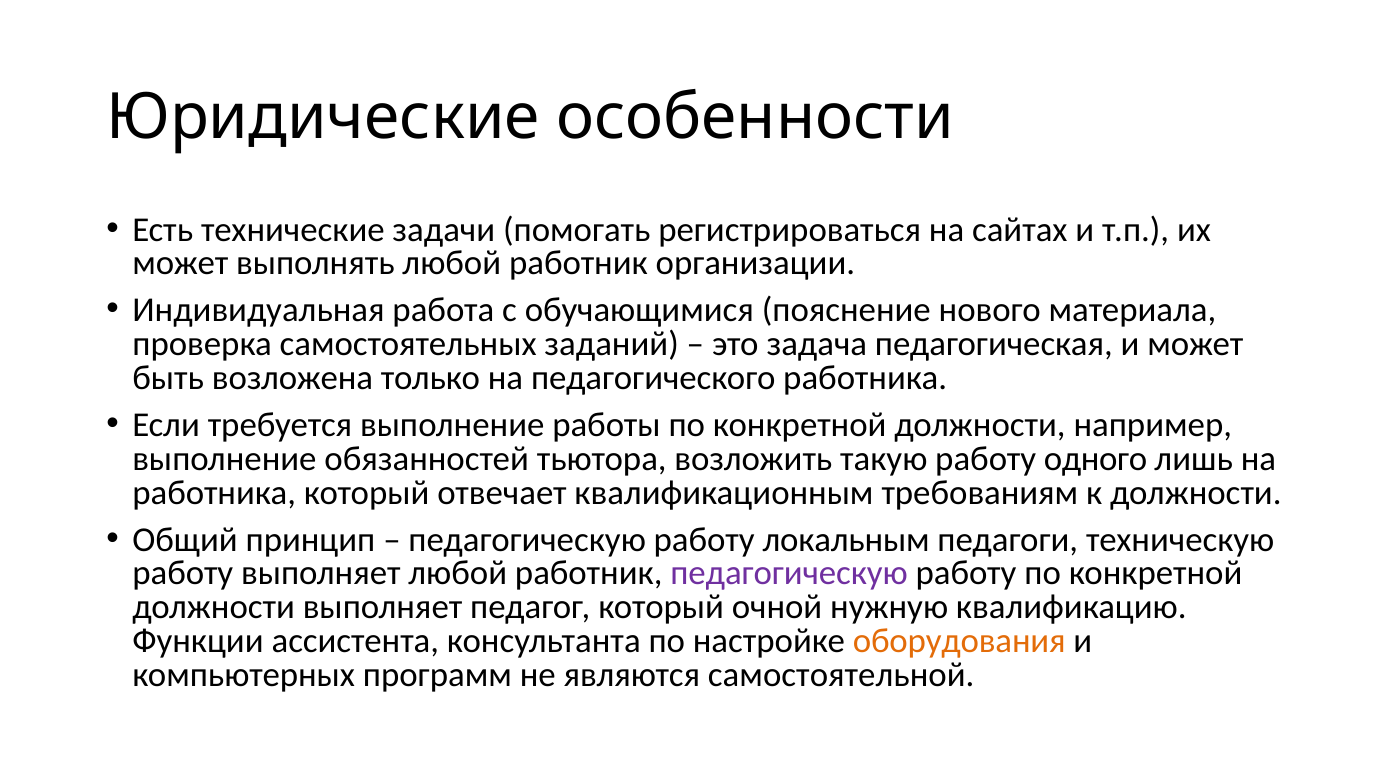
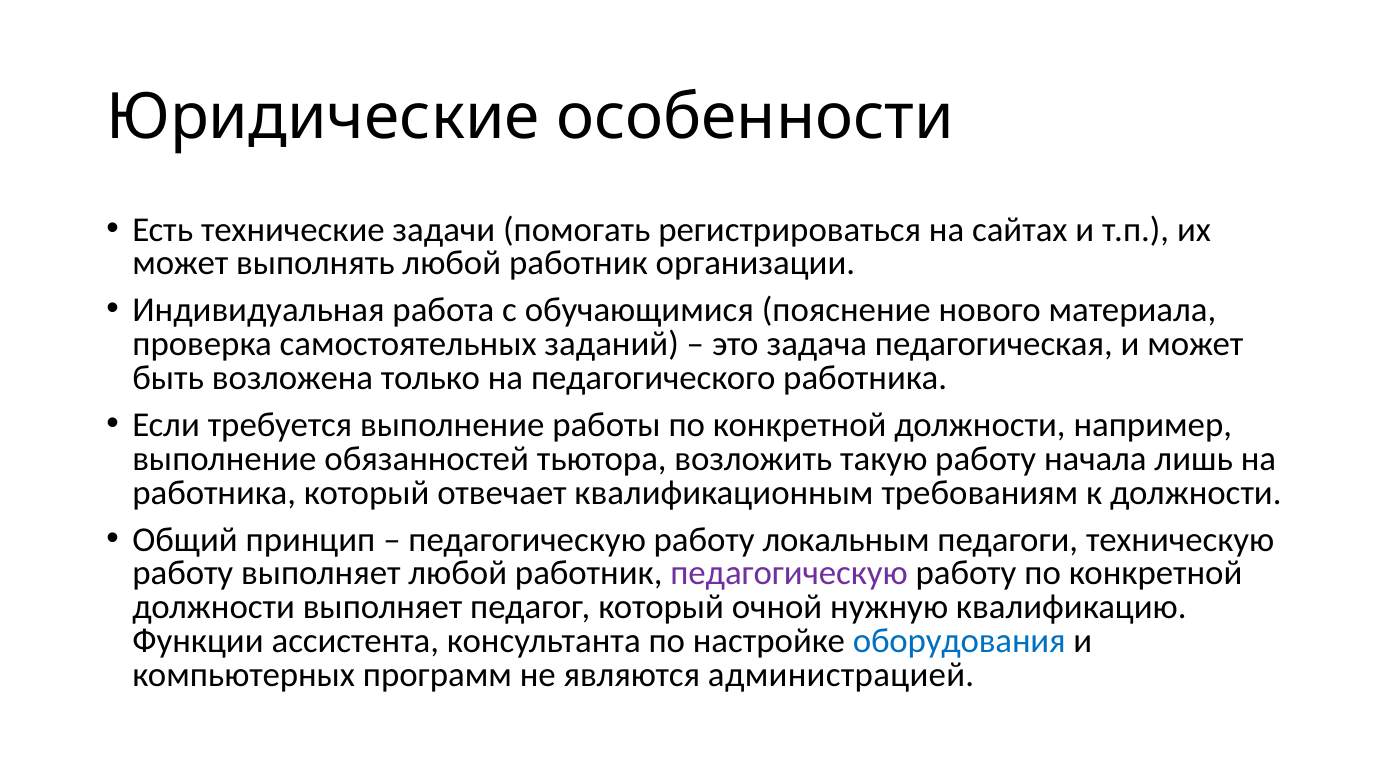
одного: одного -> начала
оборудования colour: orange -> blue
самостоятельной: самостоятельной -> администрацией
